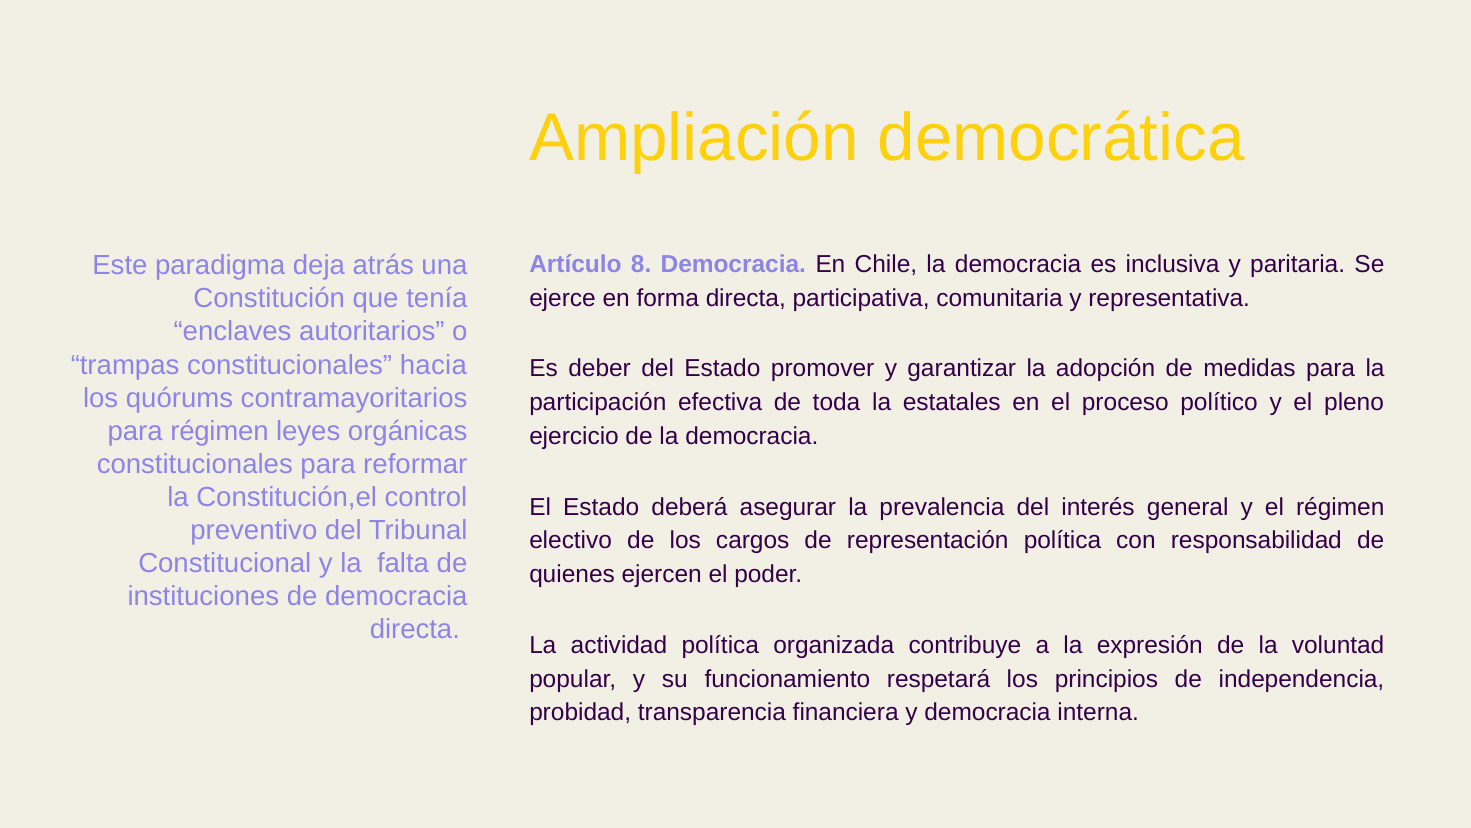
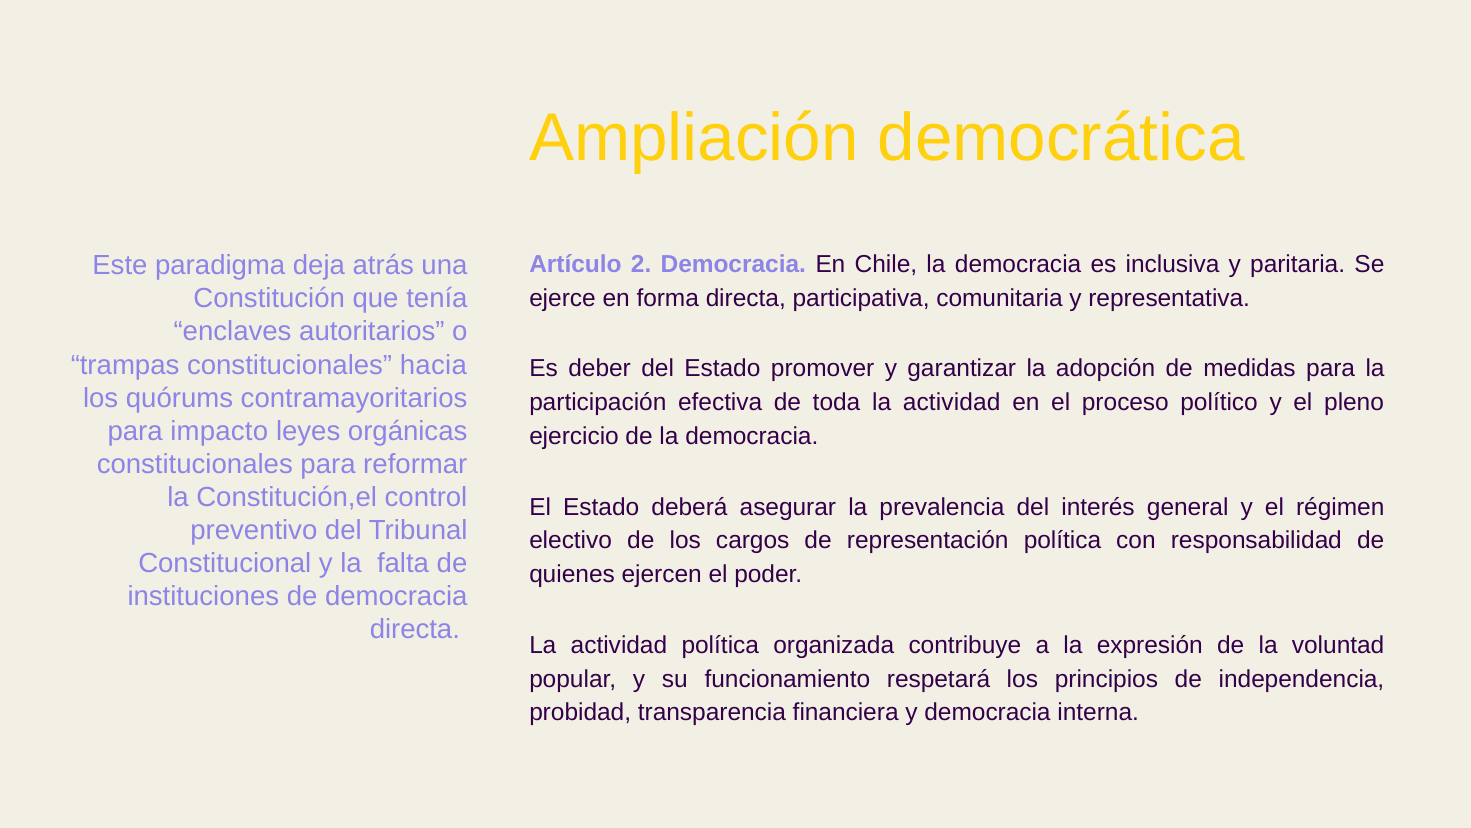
8: 8 -> 2
toda la estatales: estatales -> actividad
para régimen: régimen -> impacto
